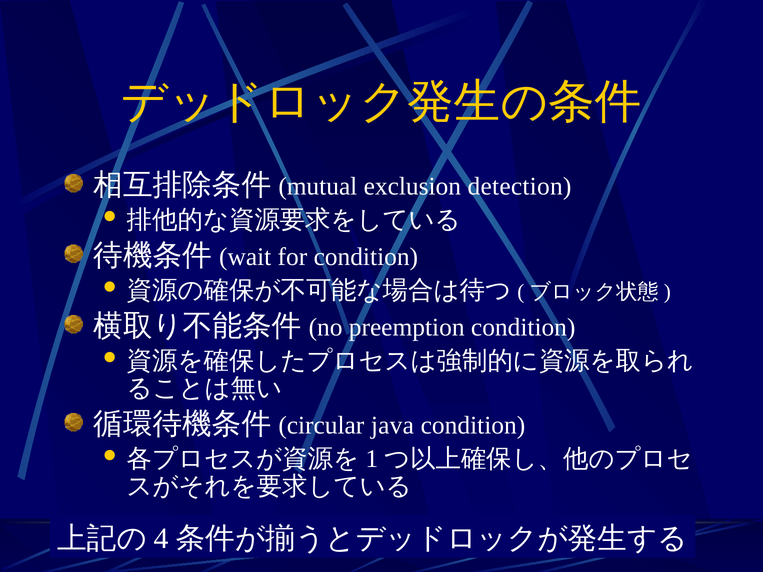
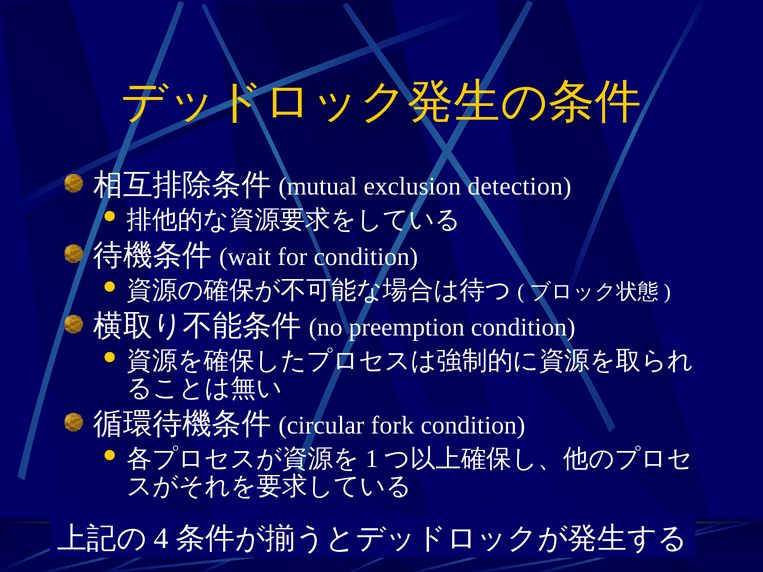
java: java -> fork
